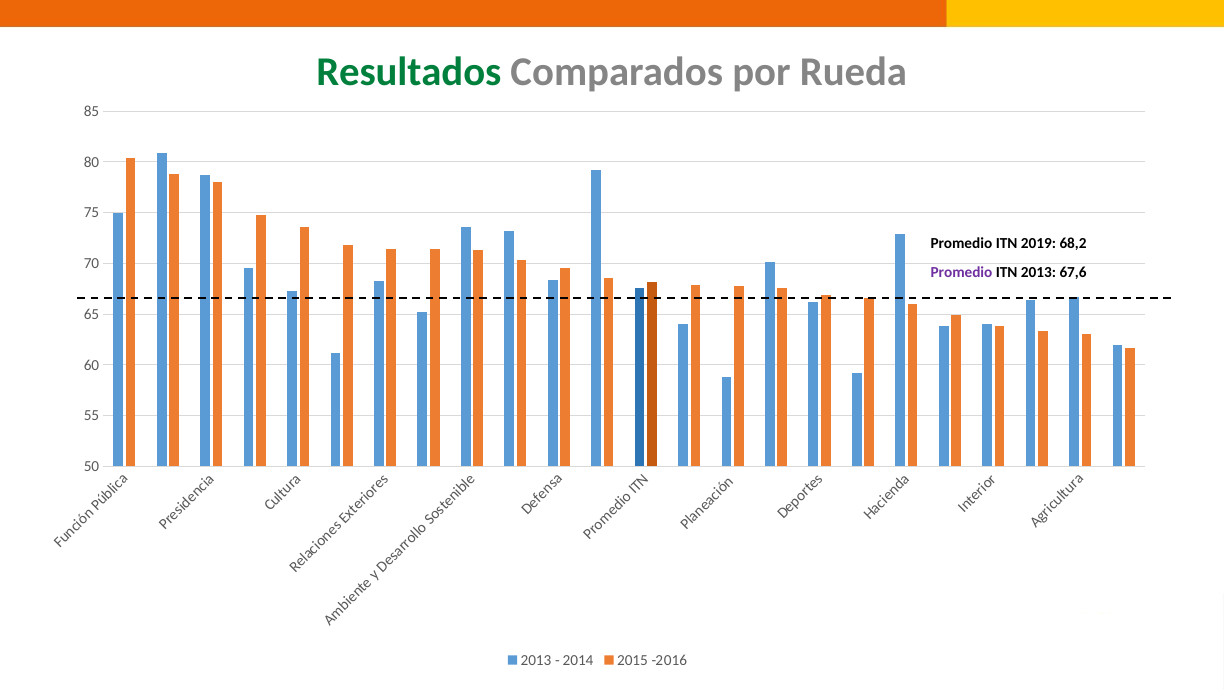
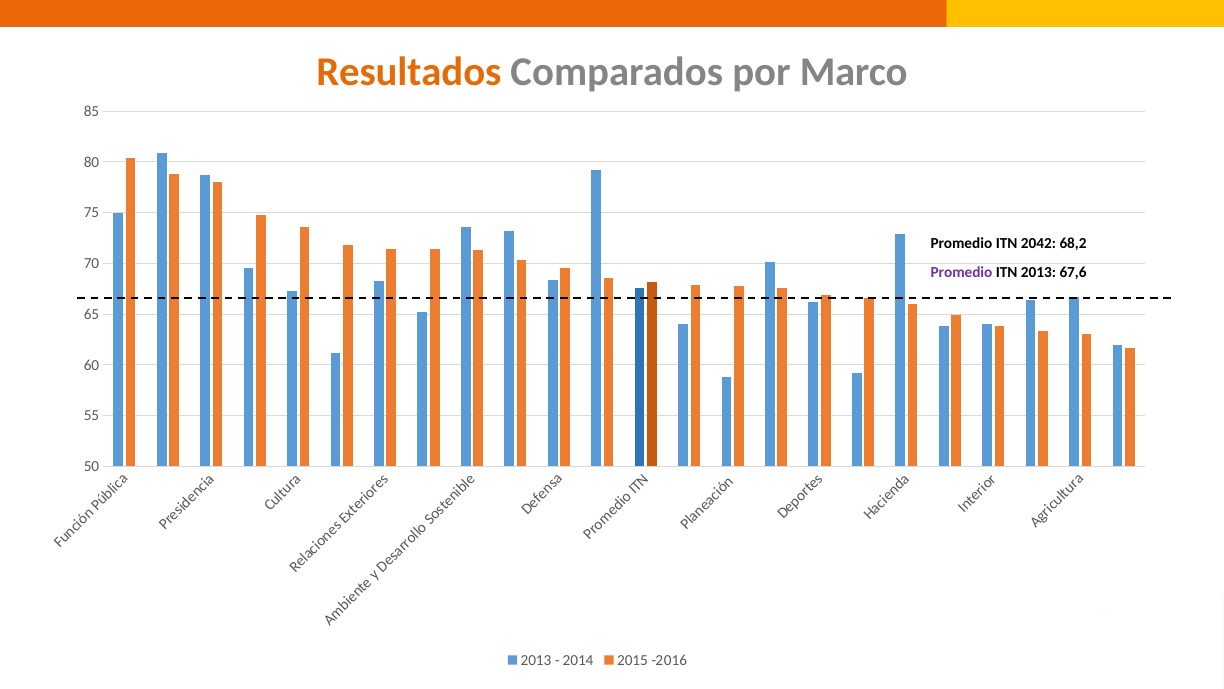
Resultados colour: green -> orange
Rueda: Rueda -> Marco
2019: 2019 -> 2042
